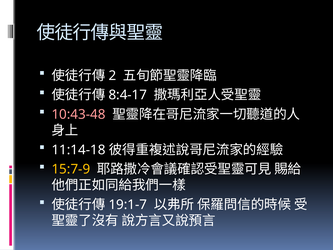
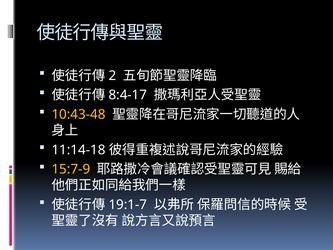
10:43-48 colour: pink -> yellow
